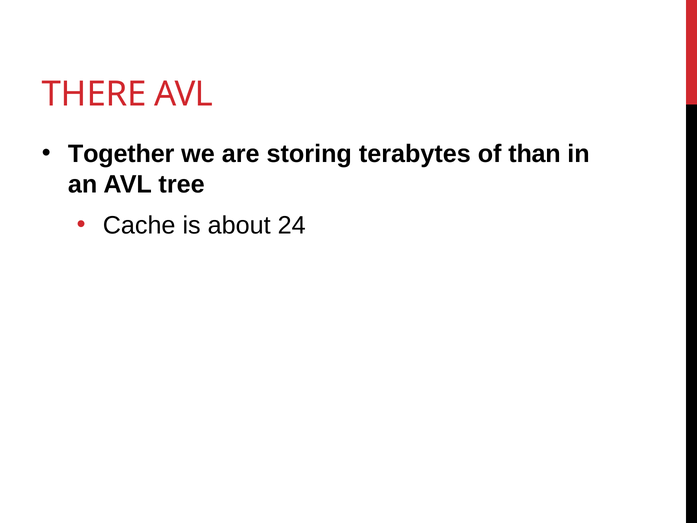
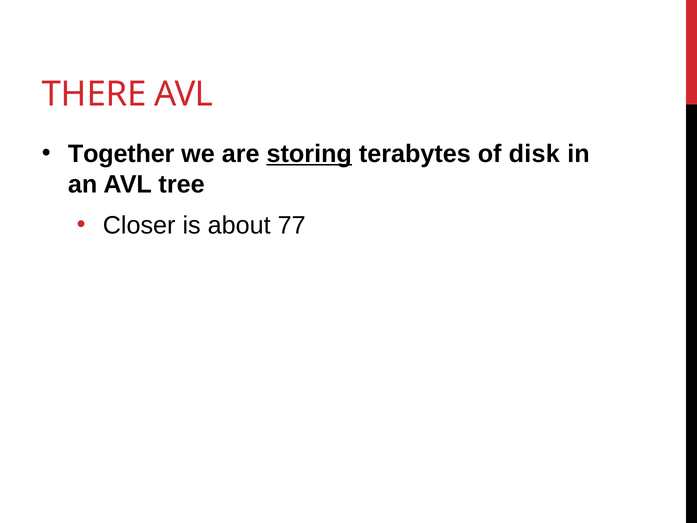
storing underline: none -> present
than: than -> disk
Cache: Cache -> Closer
24: 24 -> 77
